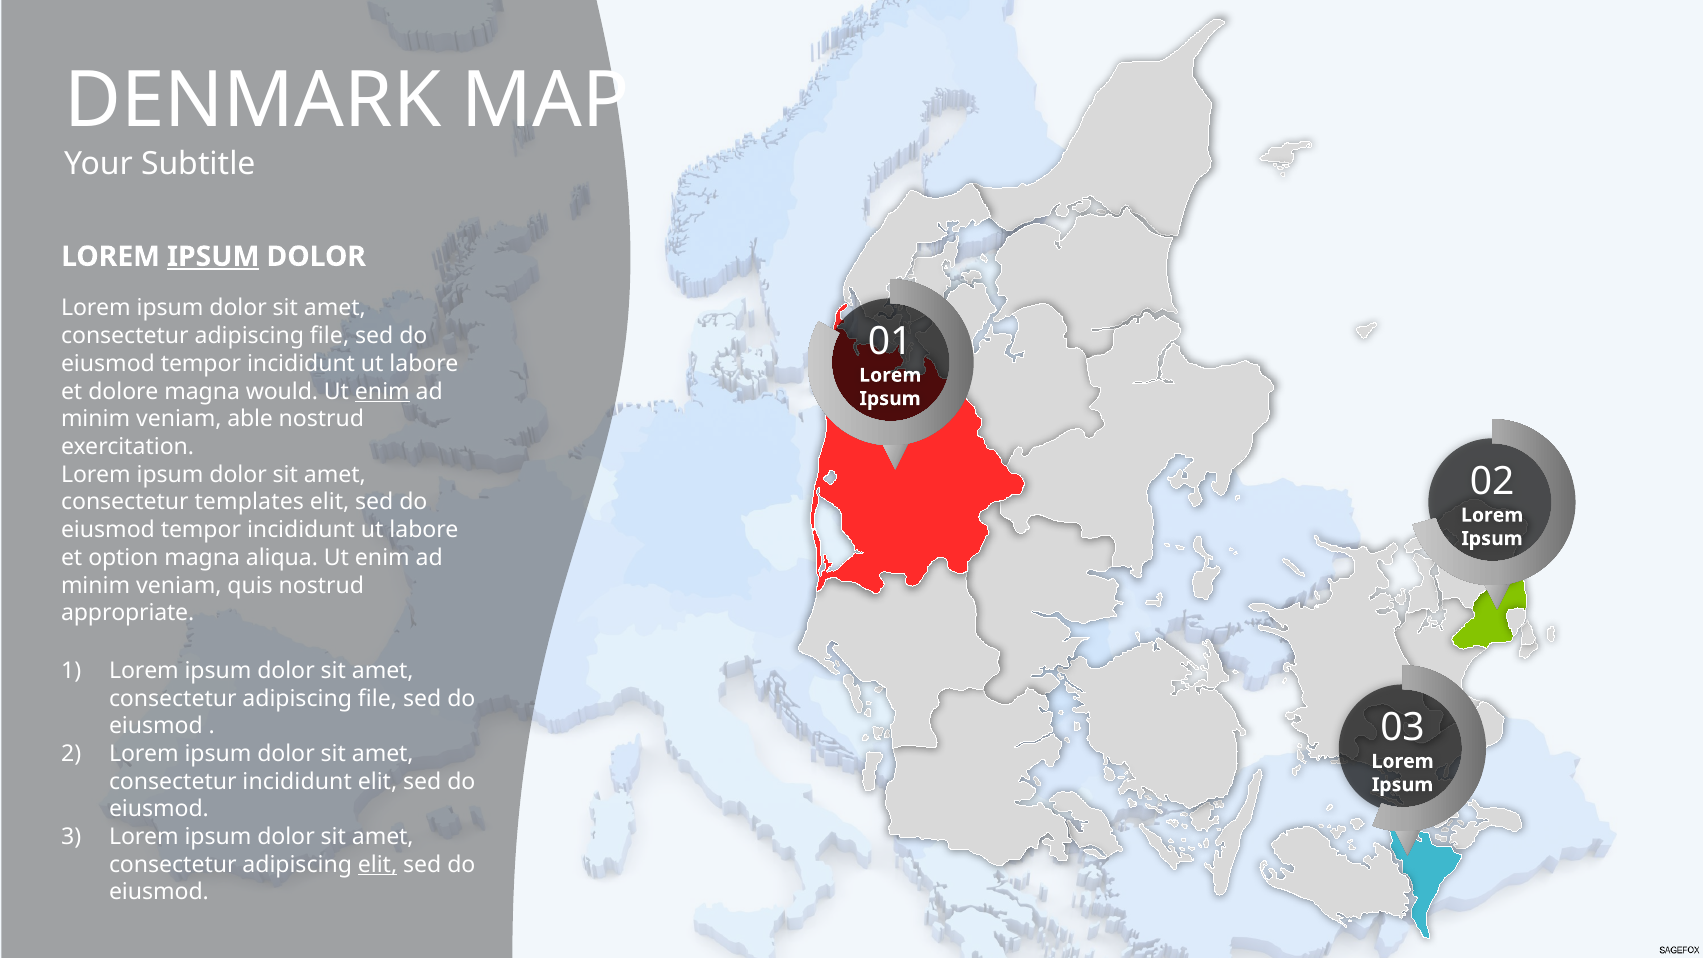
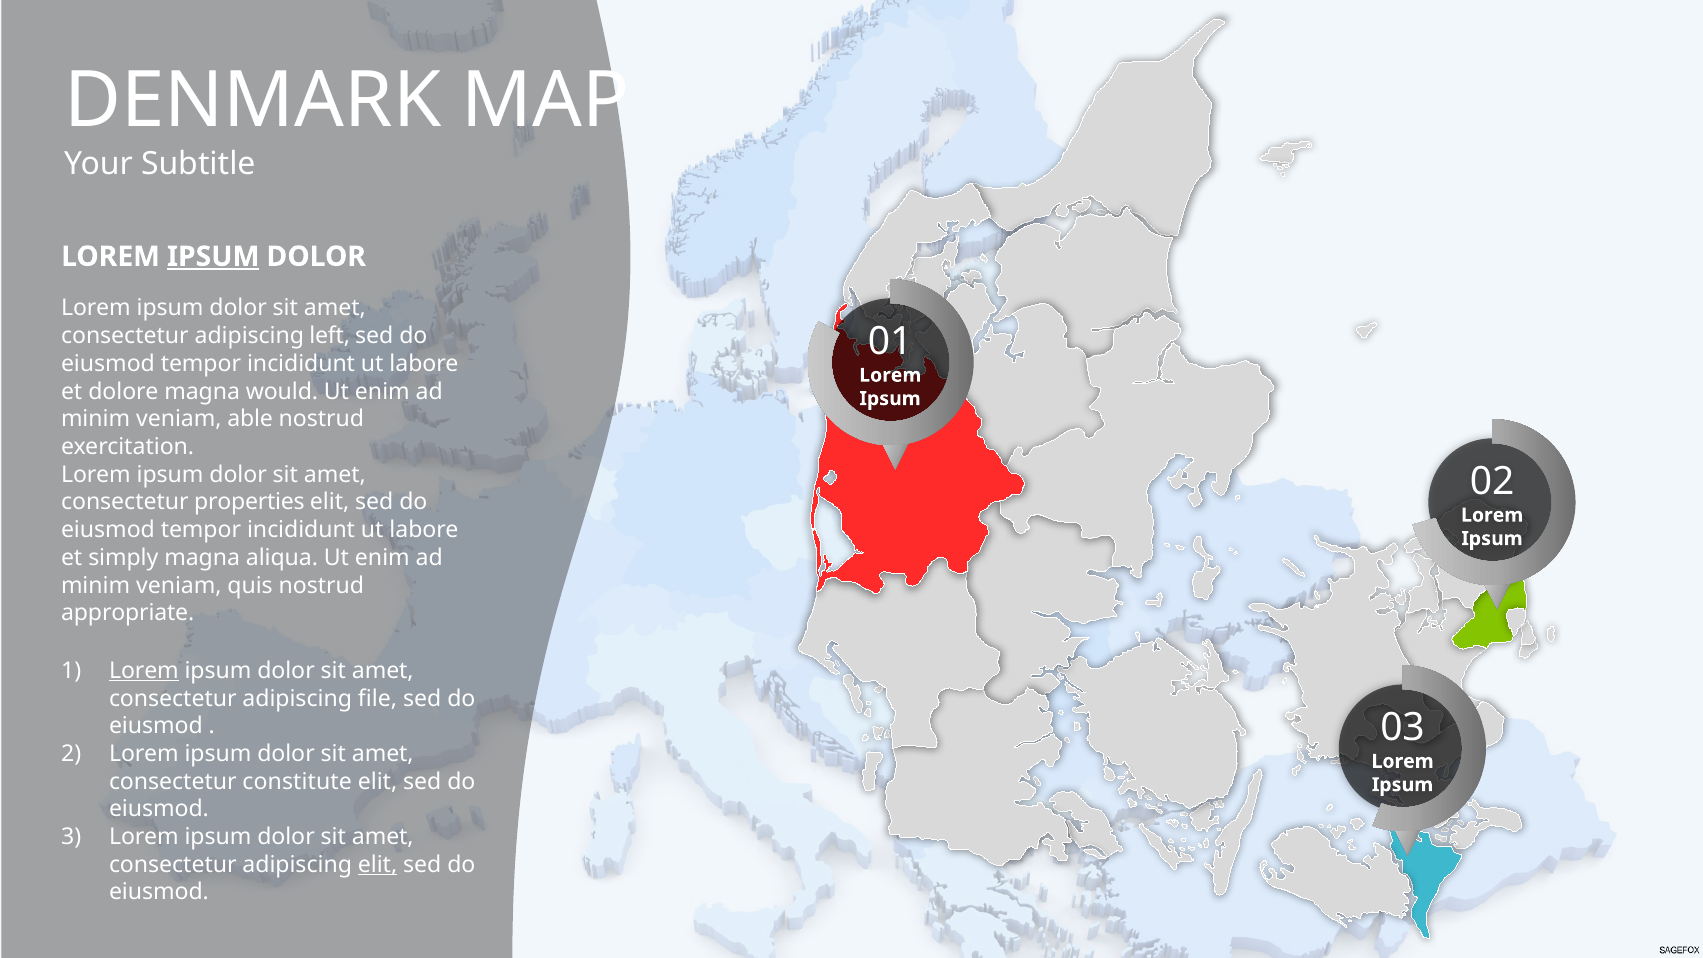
file at (330, 336): file -> left
enim at (382, 391) underline: present -> none
templates: templates -> properties
option: option -> simply
Lorem at (144, 671) underline: none -> present
consectetur incididunt: incididunt -> constitute
